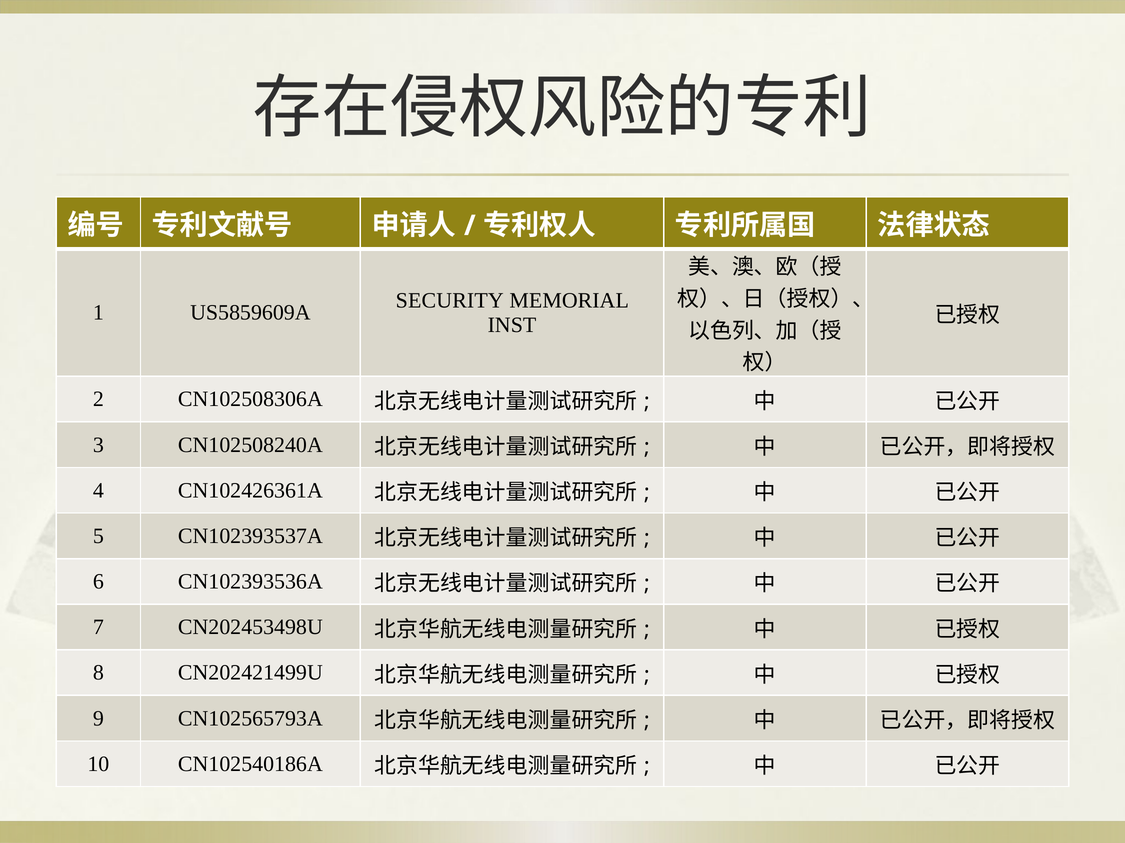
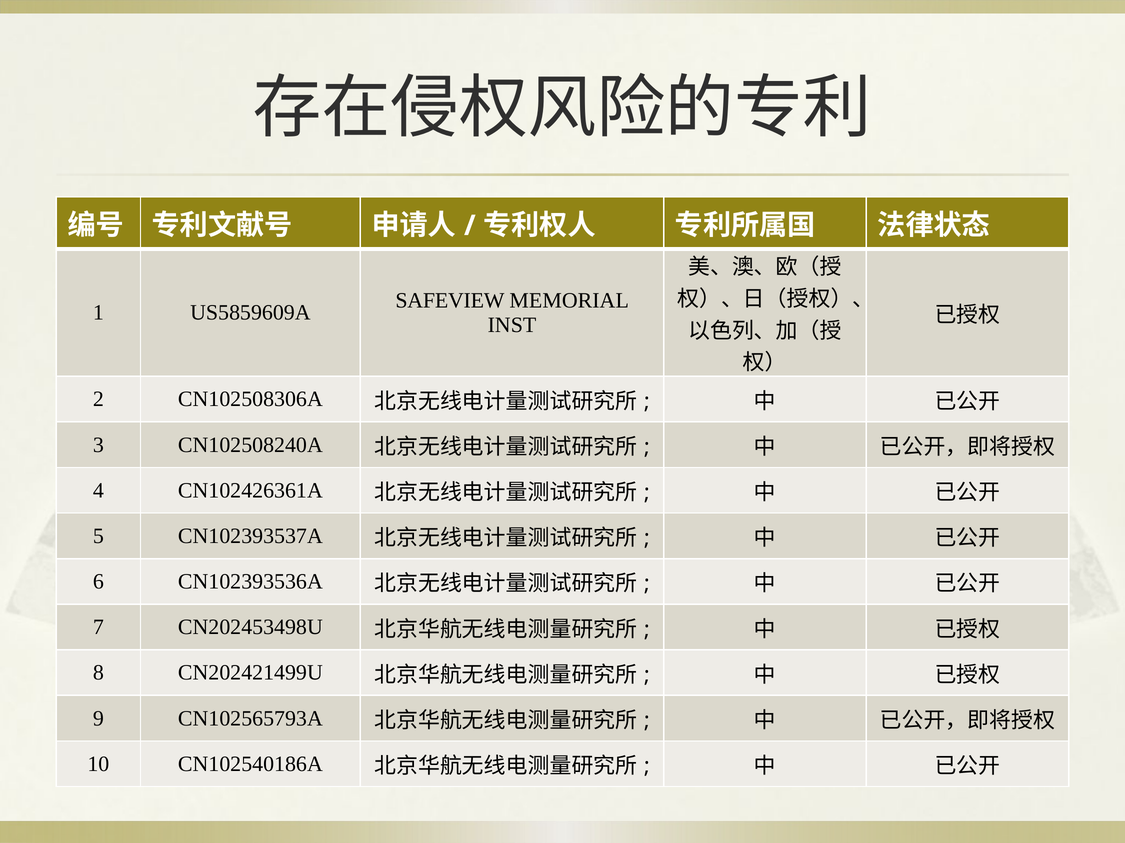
SECURITY: SECURITY -> SAFEVIEW
